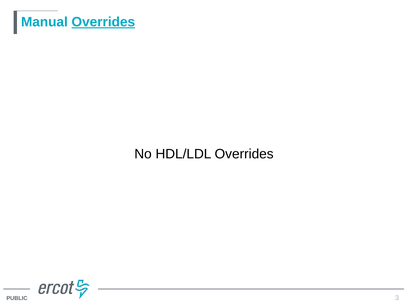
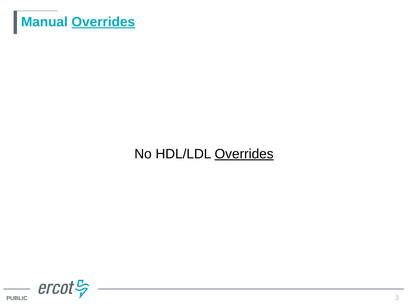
Overrides at (244, 154) underline: none -> present
